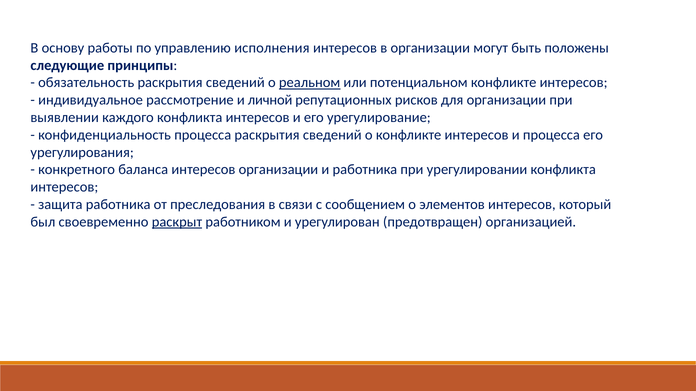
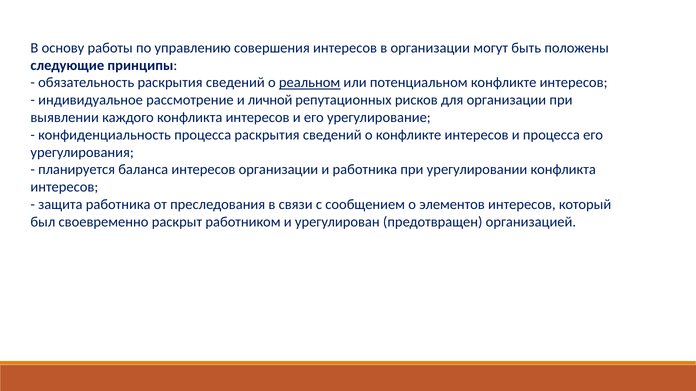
исполнения: исполнения -> совершения
конкретного: конкретного -> планируется
раскрыт underline: present -> none
